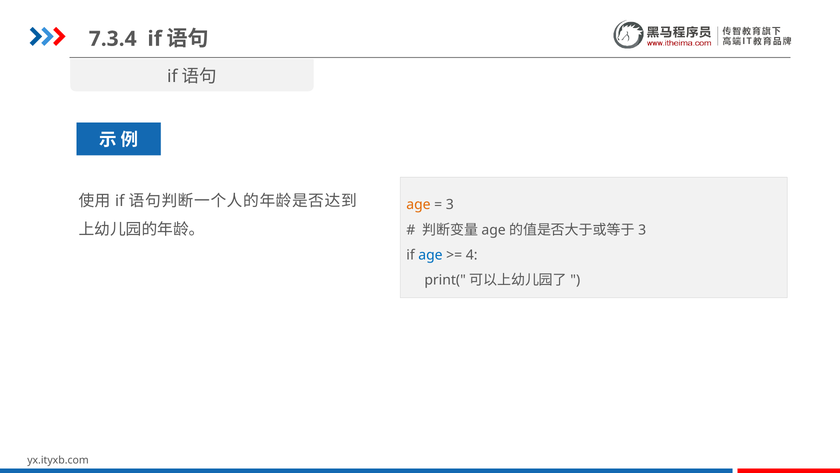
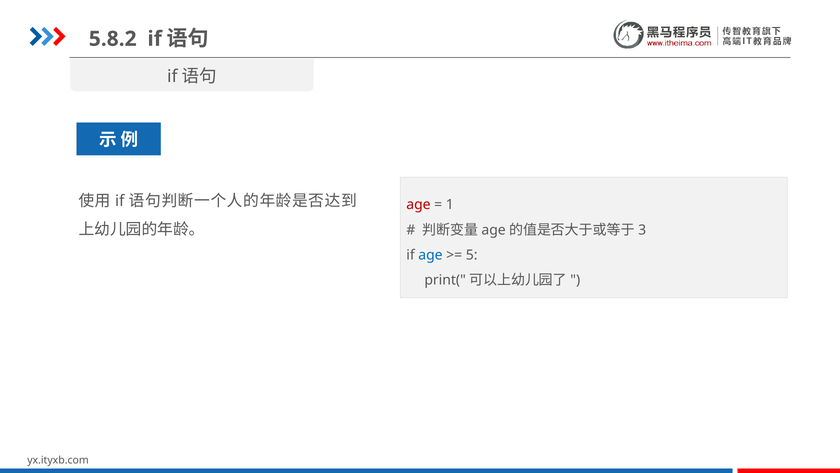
7.3.4: 7.3.4 -> 5.8.2
age at (418, 205) colour: orange -> red
3: 3 -> 1
4: 4 -> 5
